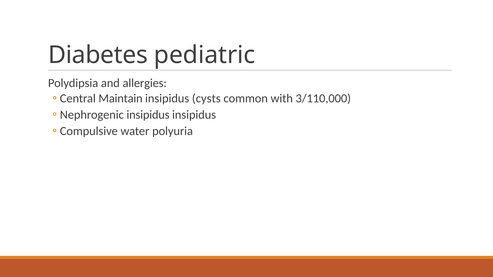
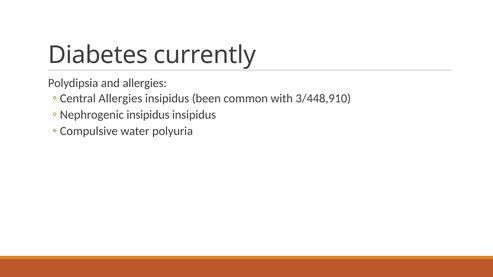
pediatric: pediatric -> currently
Maintain at (121, 98): Maintain -> Allergies
cysts: cysts -> been
3/110,000: 3/110,000 -> 3/448,910
